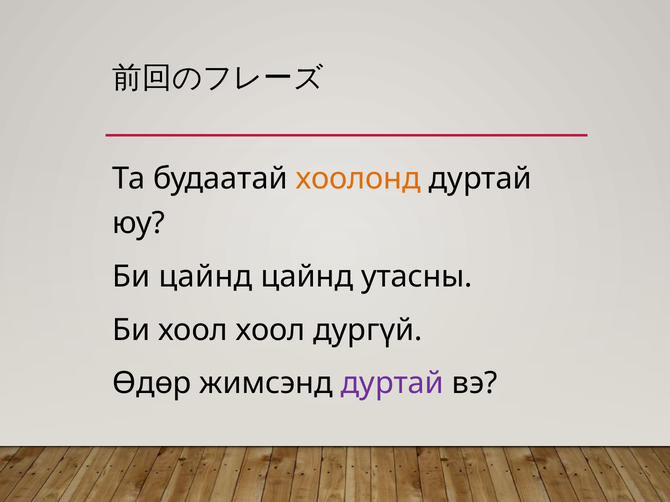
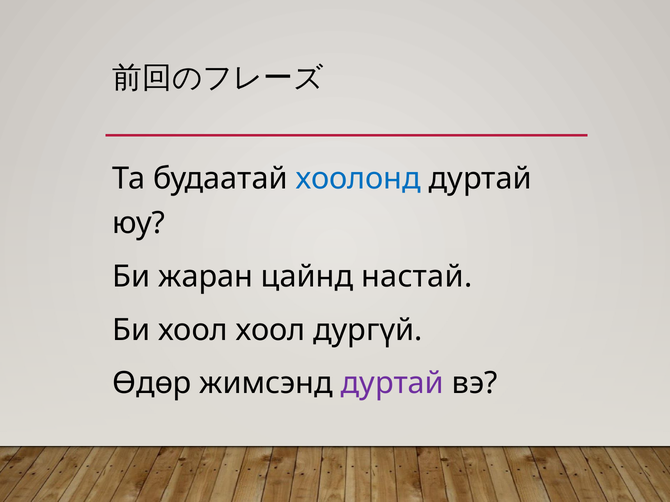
хоолонд colour: orange -> blue
Би цайнд: цайнд -> жаран
утасны: утасны -> настай
